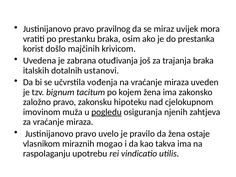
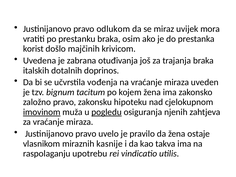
pravilnog: pravilnog -> odlukom
ustanovi: ustanovi -> doprinos
imovinom underline: none -> present
mogao: mogao -> kasnije
